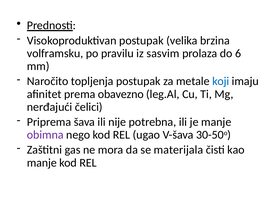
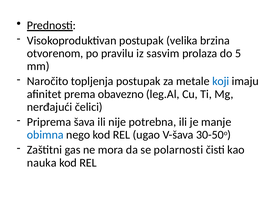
volframsku: volframsku -> otvorenom
6: 6 -> 5
obimna colour: purple -> blue
materijala: materijala -> polarnosti
manje at (42, 163): manje -> nauka
